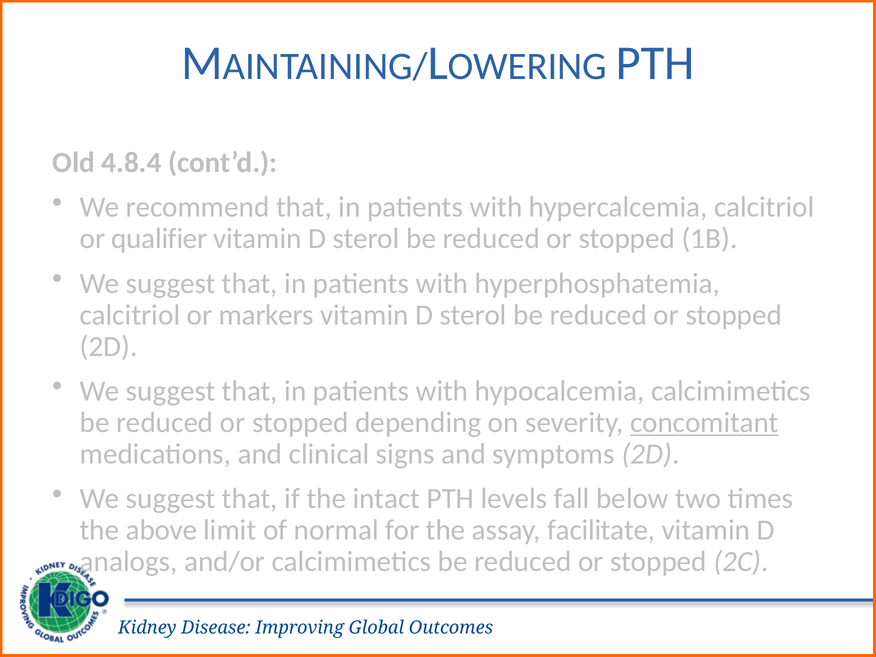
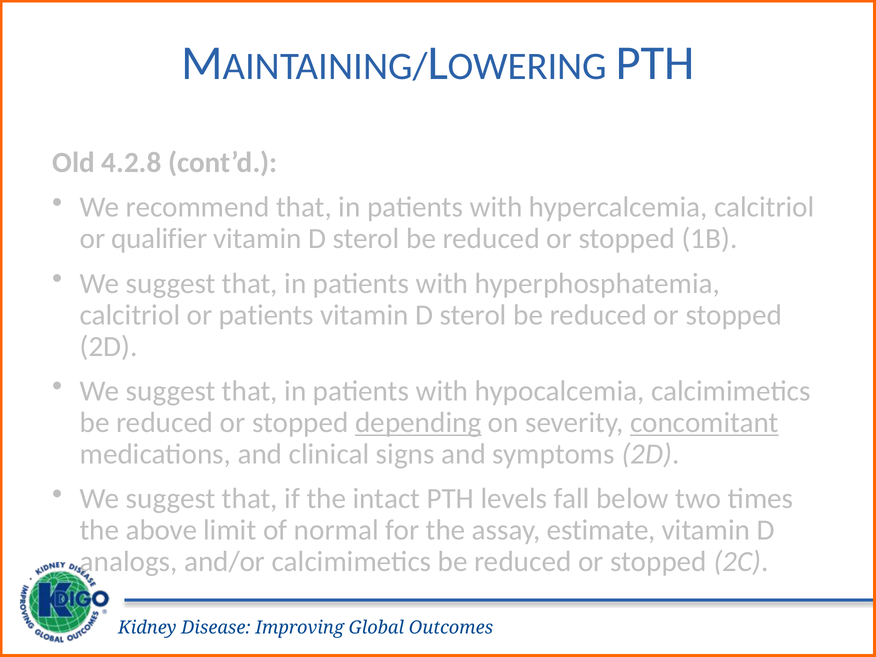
4.8.4: 4.8.4 -> 4.2.8
or markers: markers -> patients
depending underline: none -> present
facilitate: facilitate -> estimate
